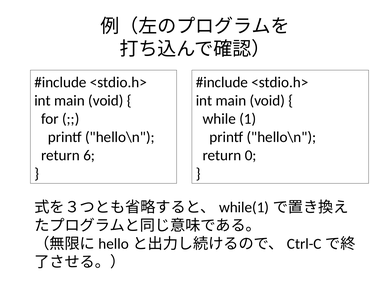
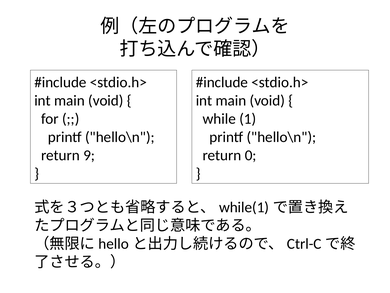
6: 6 -> 9
